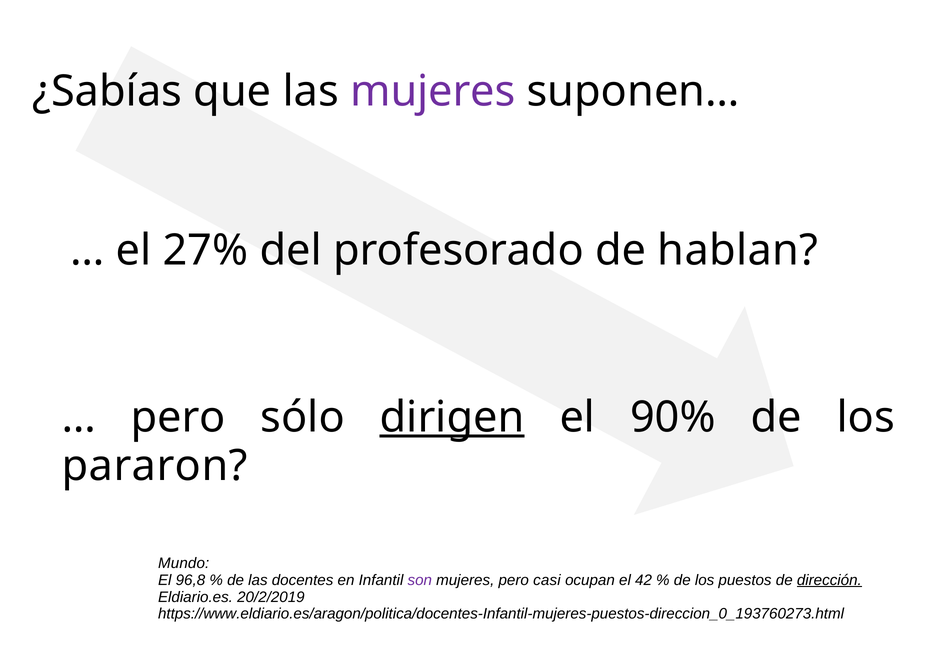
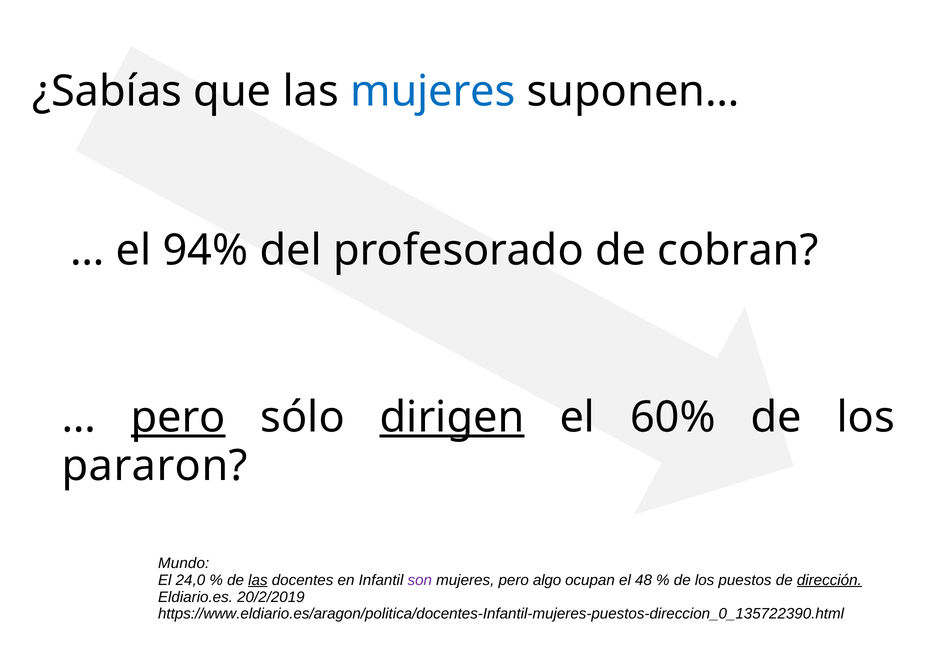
mujeres at (433, 91) colour: purple -> blue
27%: 27% -> 94%
hablan: hablan -> cobran
pero at (178, 417) underline: none -> present
90%: 90% -> 60%
96,8: 96,8 -> 24,0
las at (258, 580) underline: none -> present
casi: casi -> algo
42: 42 -> 48
https://www.eldiario.es/aragon/politica/docentes-Infantil-mujeres-puestos-direccion_0_193760273.html: https://www.eldiario.es/aragon/politica/docentes-Infantil-mujeres-puestos-direccion_0_193760273.html -> https://www.eldiario.es/aragon/politica/docentes-Infantil-mujeres-puestos-direccion_0_135722390.html
